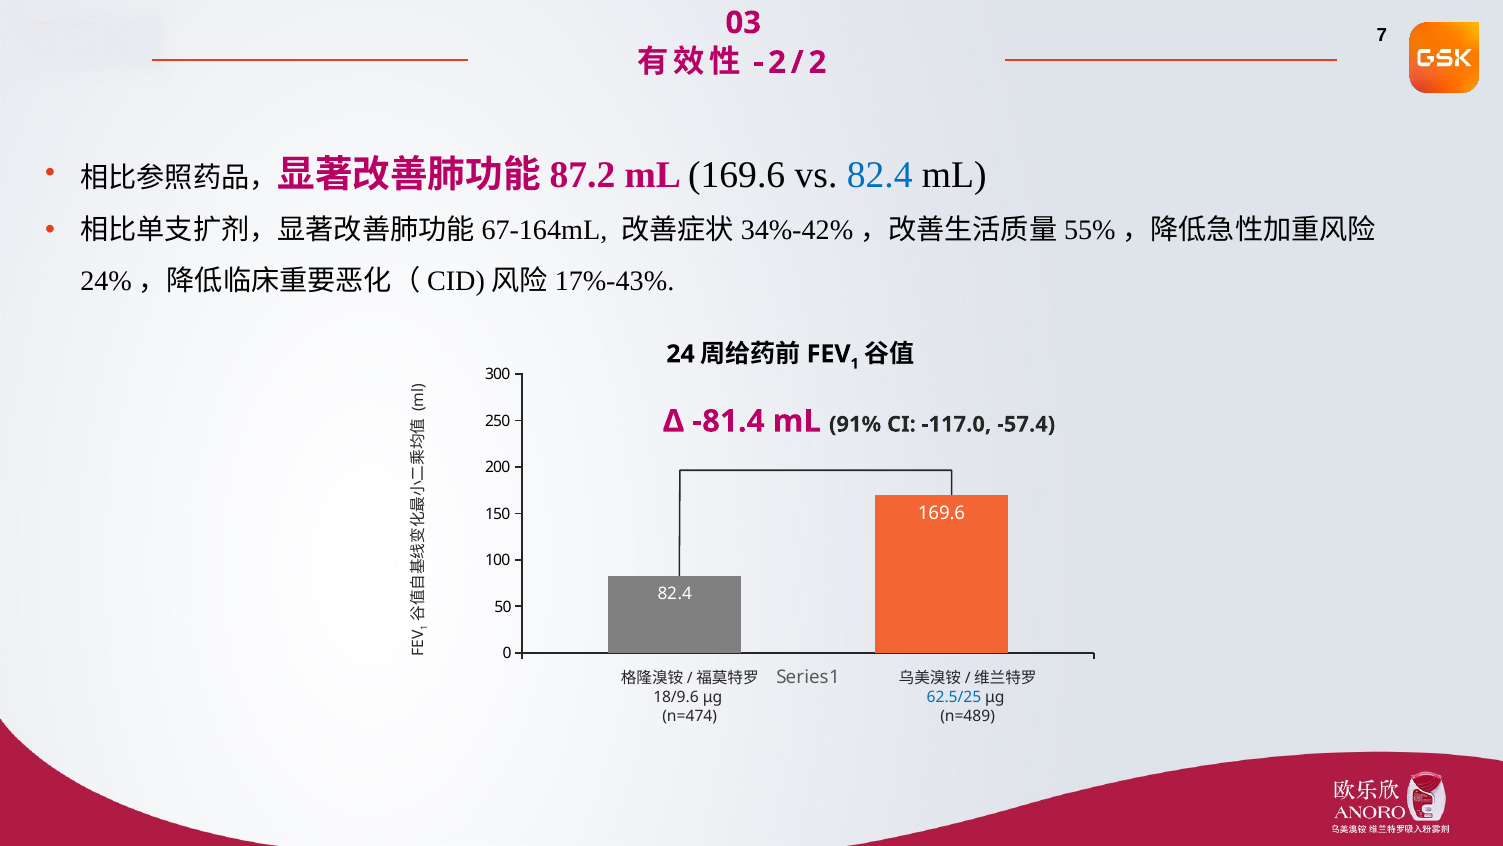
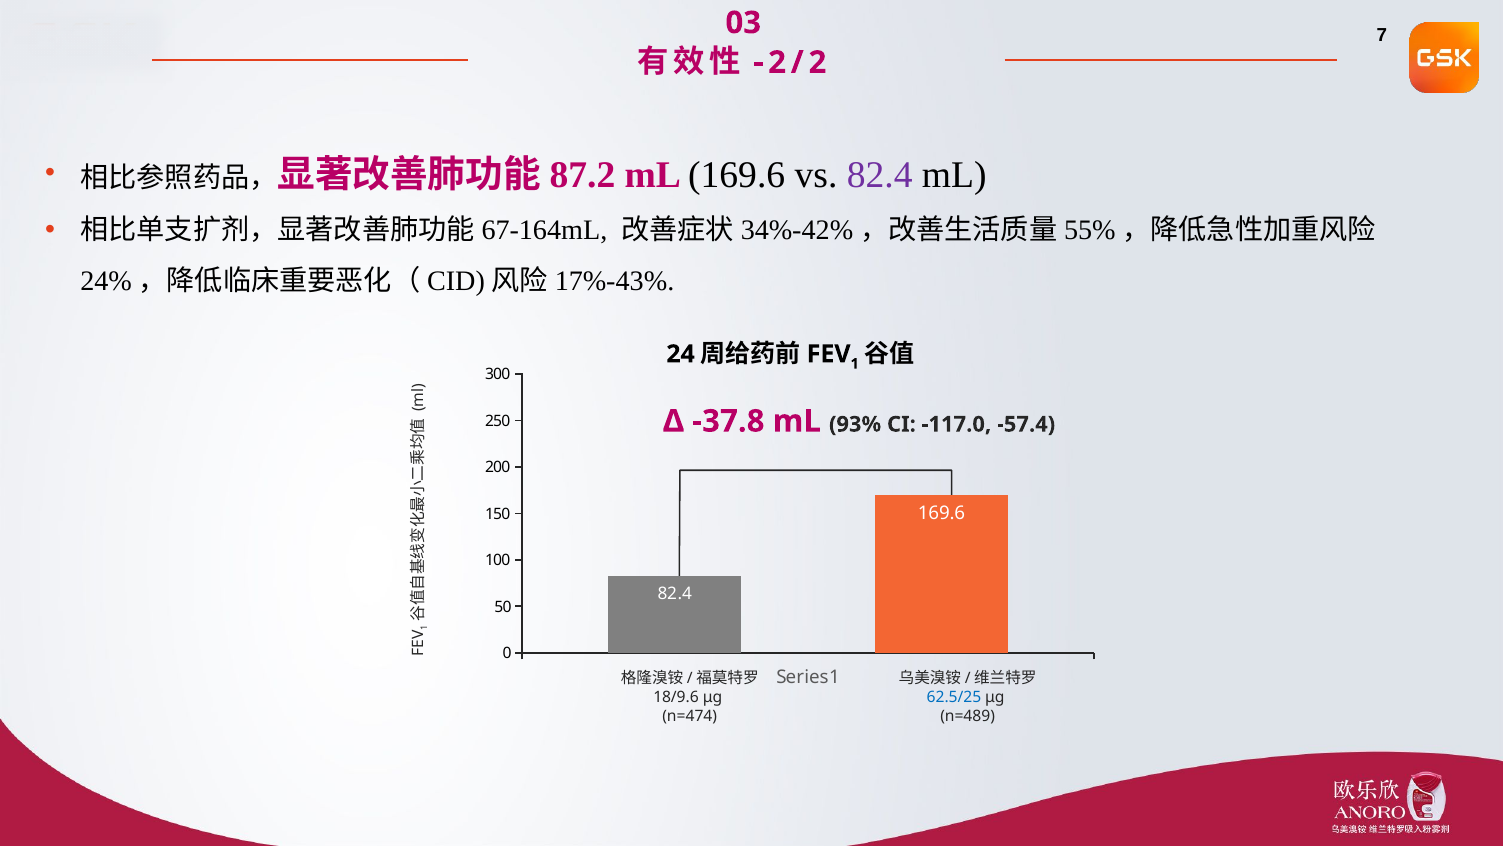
82.4 at (880, 175) colour: blue -> purple
-81.4: -81.4 -> -37.8
91%: 91% -> 93%
